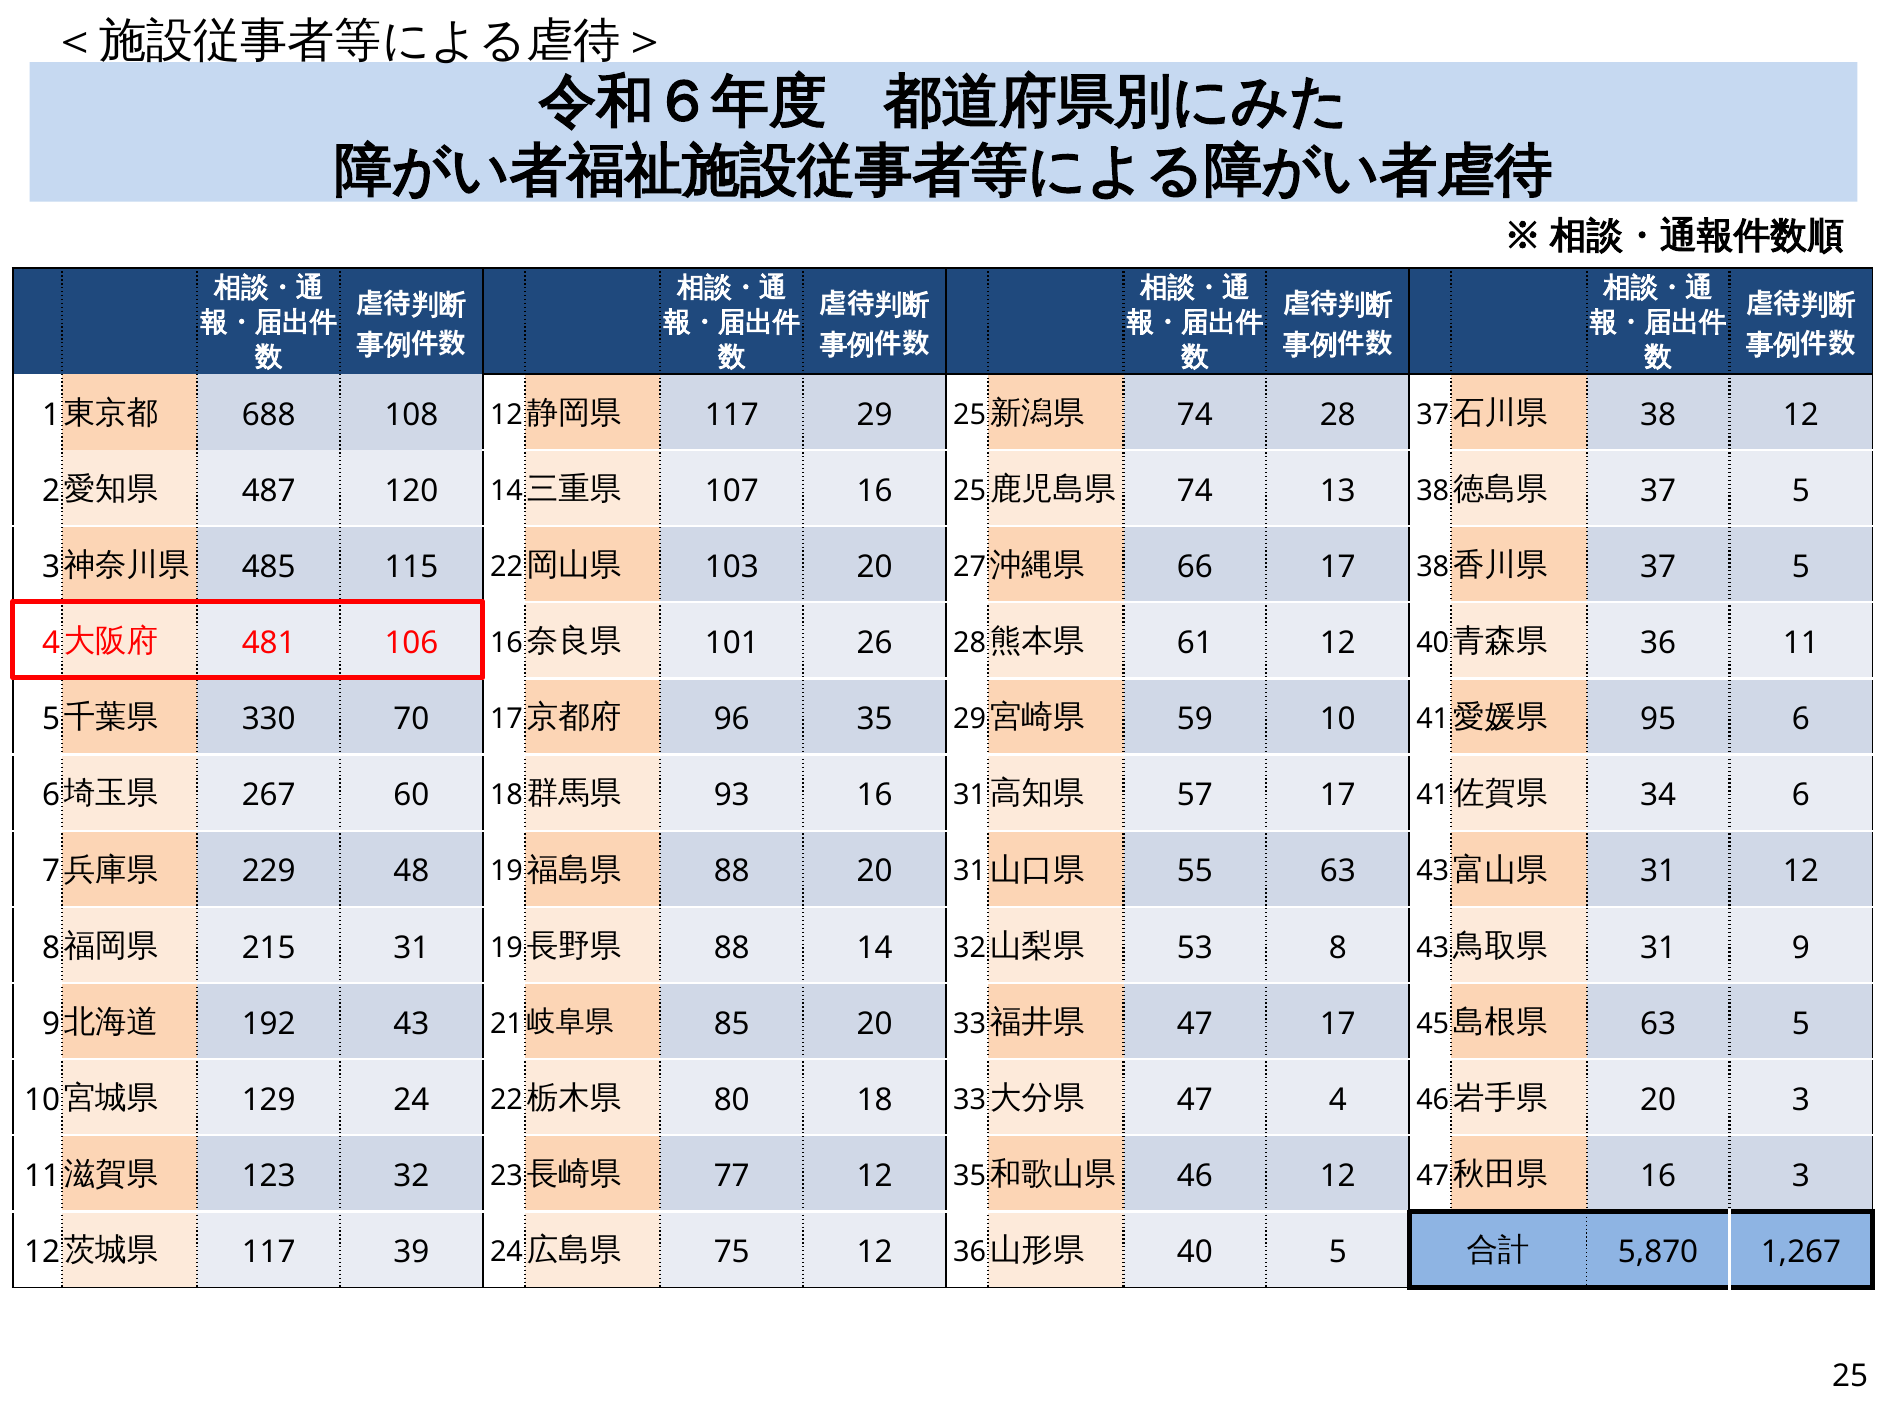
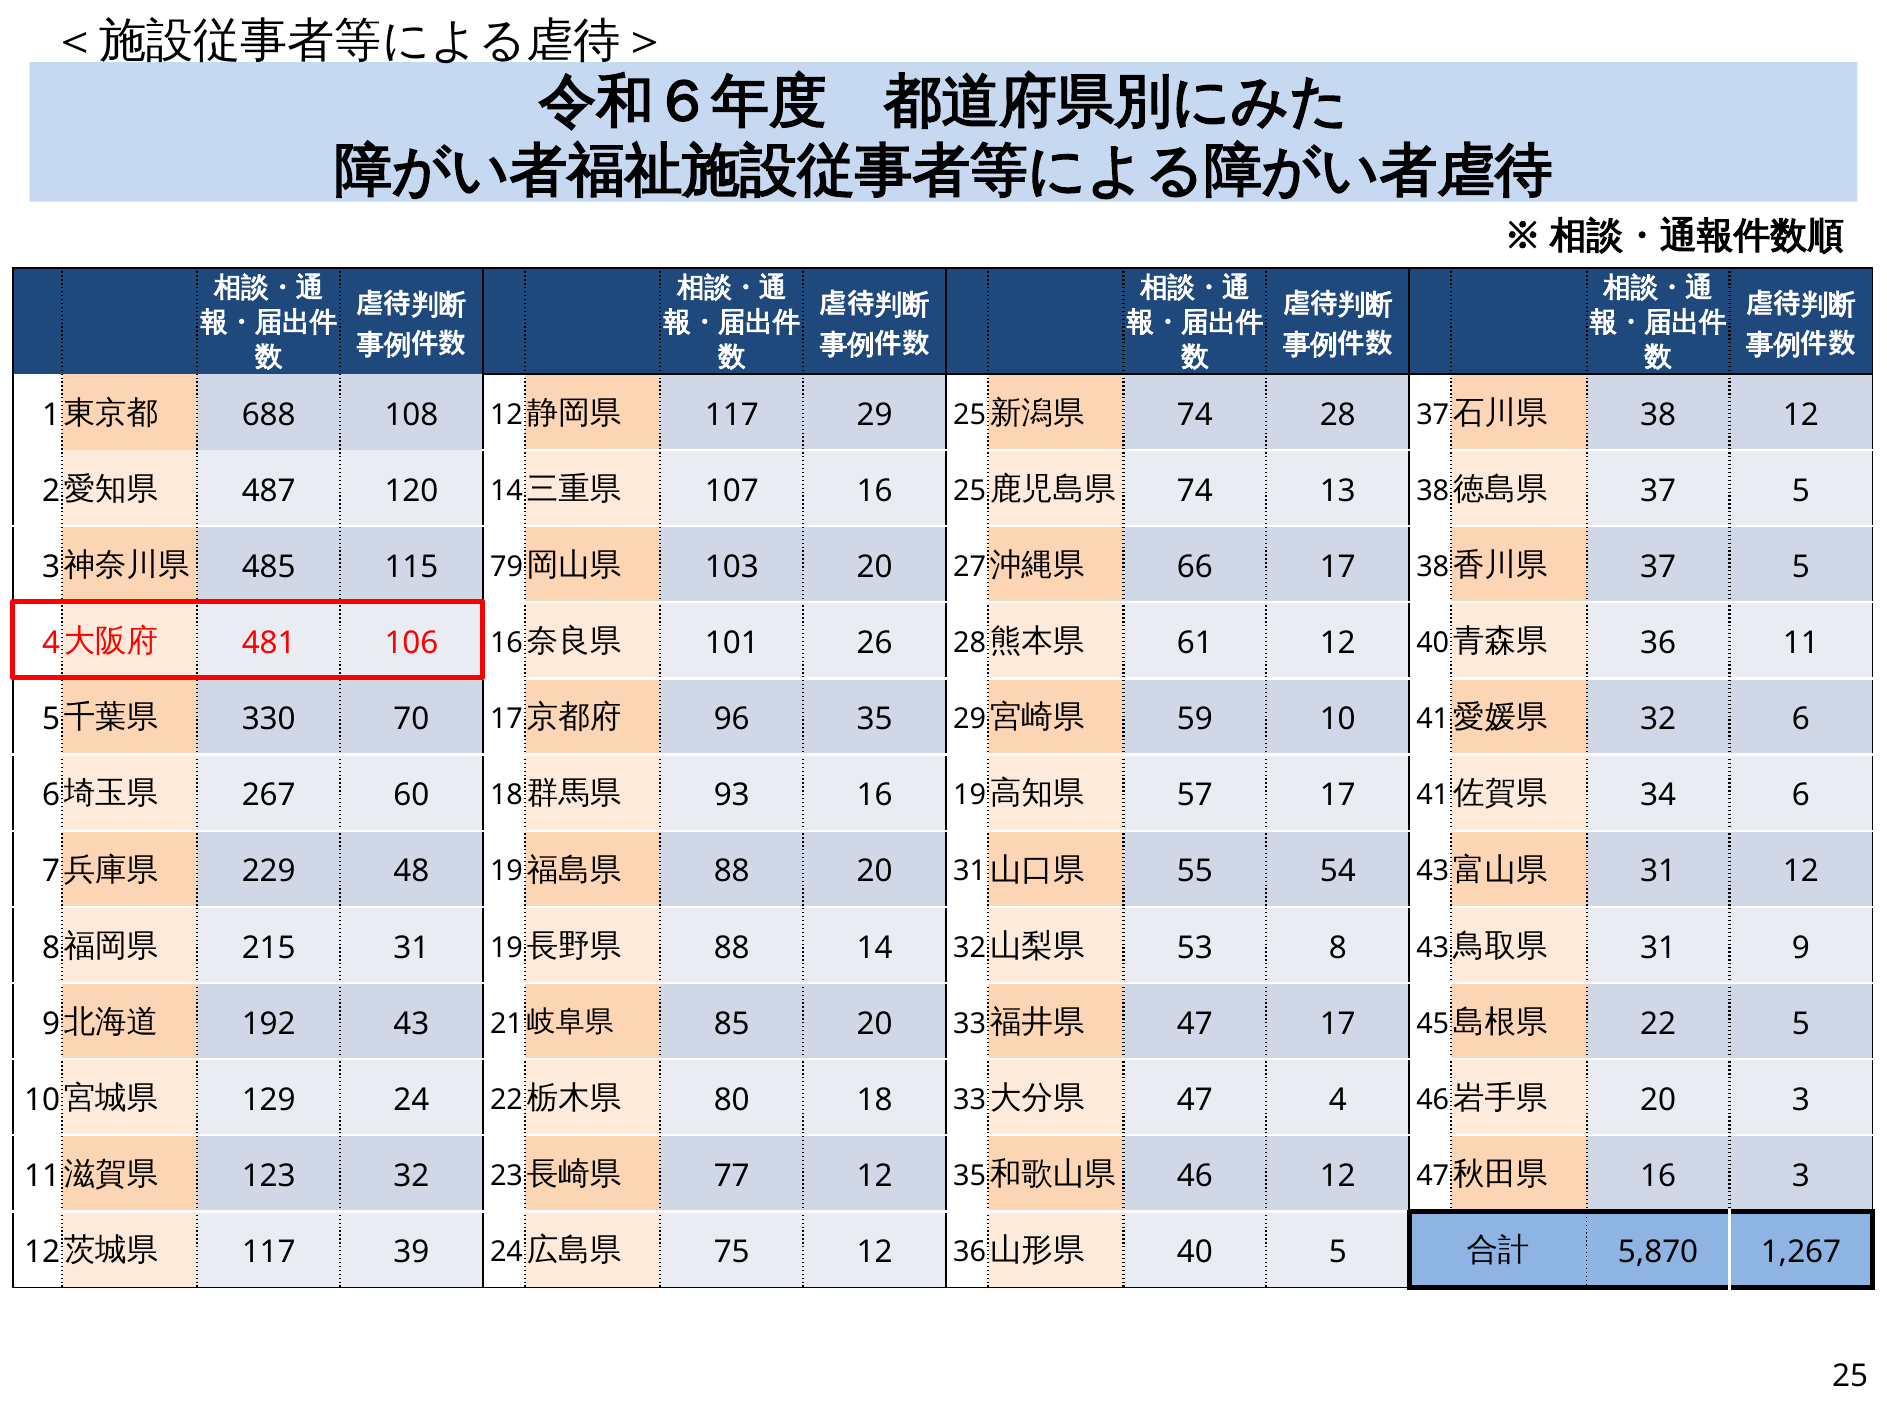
115 22: 22 -> 79
95 at (1658, 719): 95 -> 32
16 31: 31 -> 19
55 63: 63 -> 54
63 at (1658, 1024): 63 -> 22
